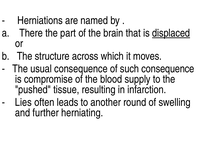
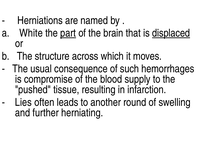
There: There -> White
part underline: none -> present
such consequence: consequence -> hemorrhages
